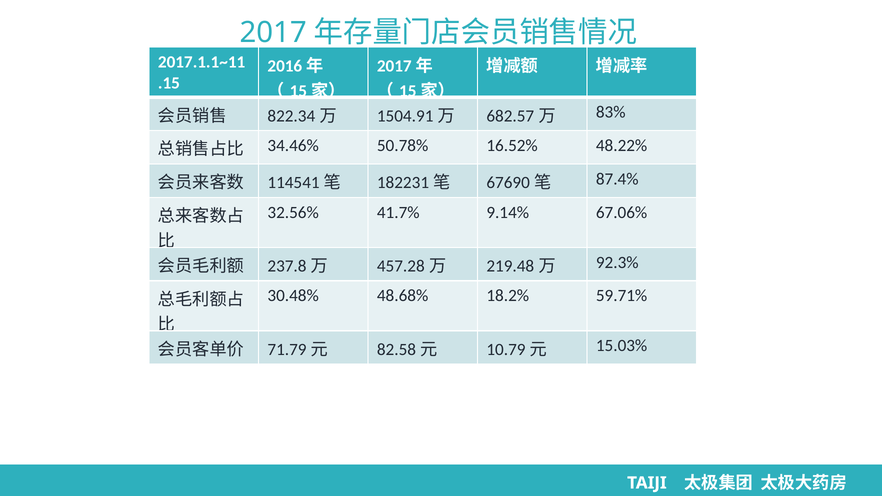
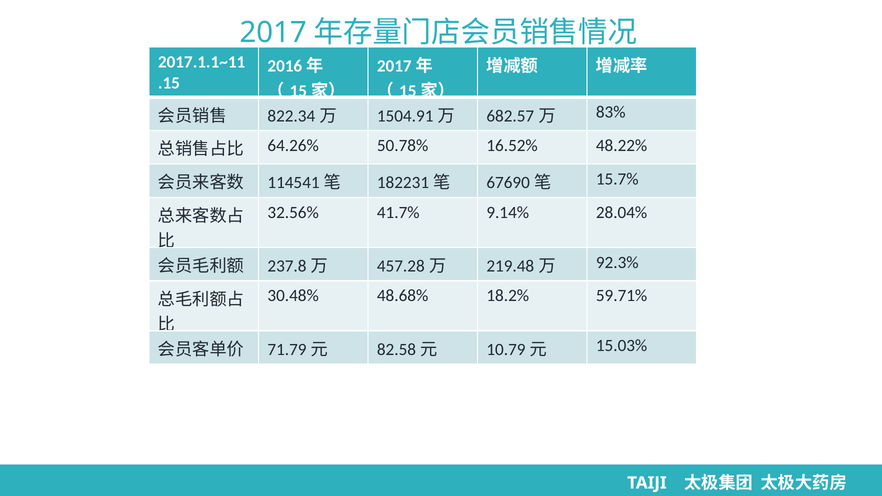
34.46%: 34.46% -> 64.26%
87.4%: 87.4% -> 15.7%
67.06%: 67.06% -> 28.04%
